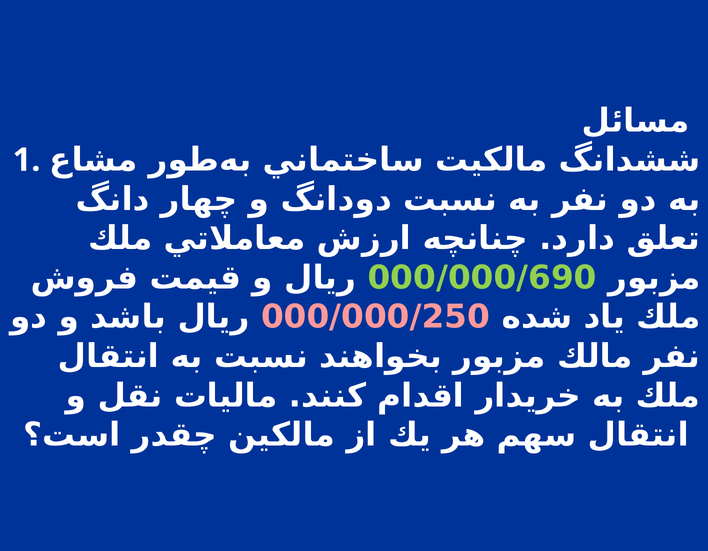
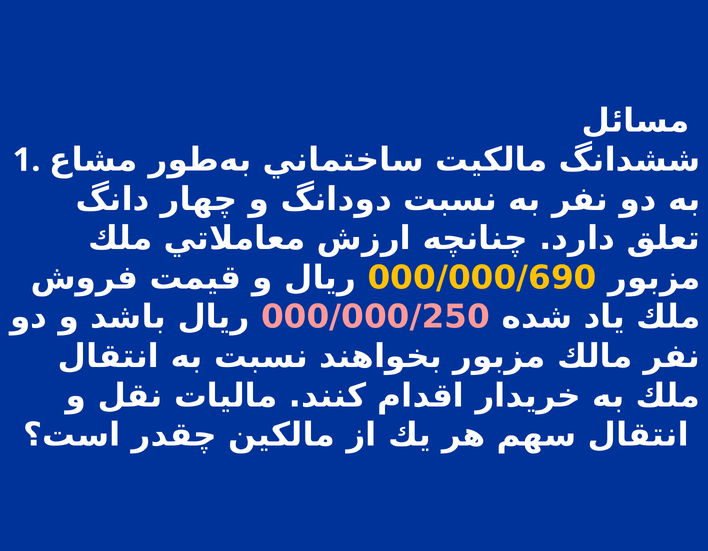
000/000/690 colour: light green -> yellow
